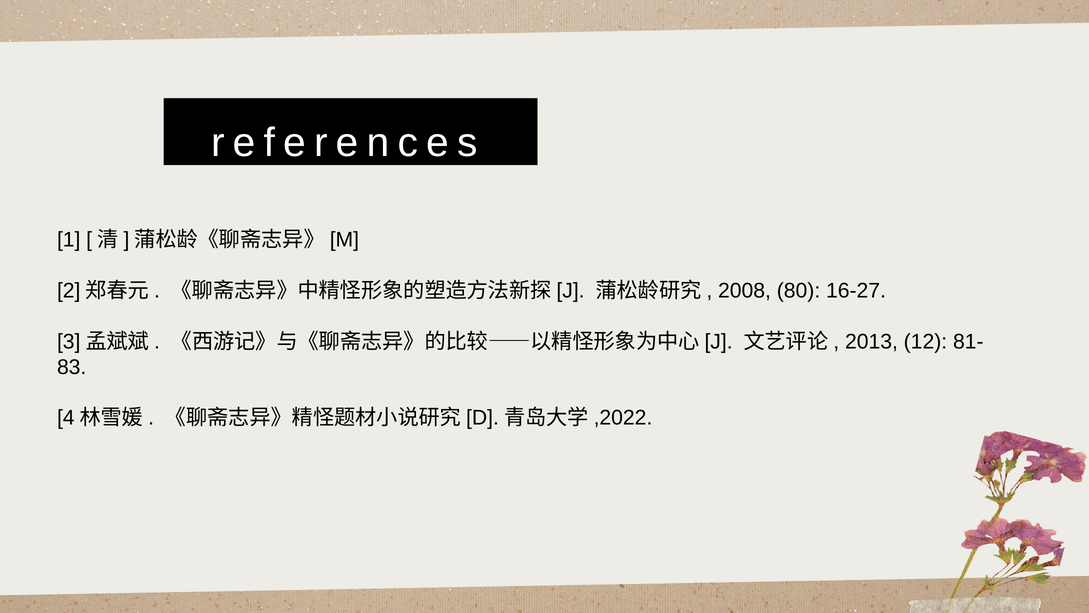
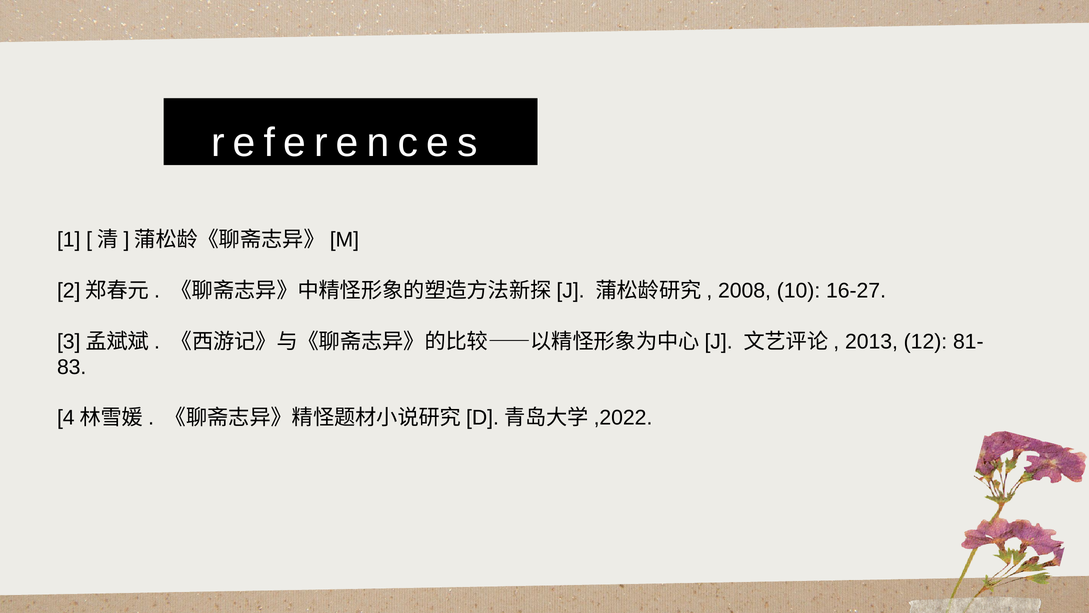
80: 80 -> 10
